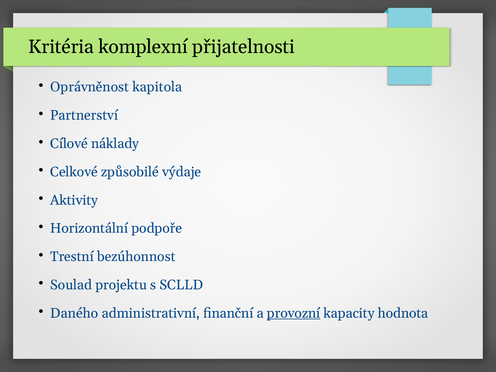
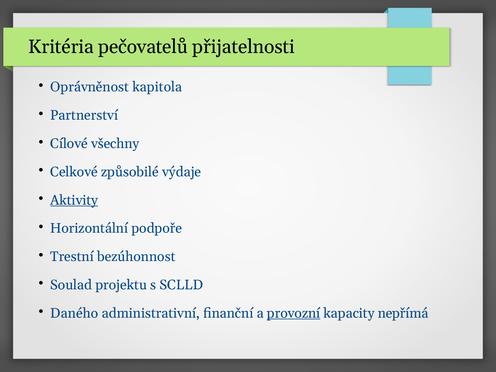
komplexní: komplexní -> pečovatelů
náklady: náklady -> všechny
Aktivity underline: none -> present
hodnota: hodnota -> nepřímá
